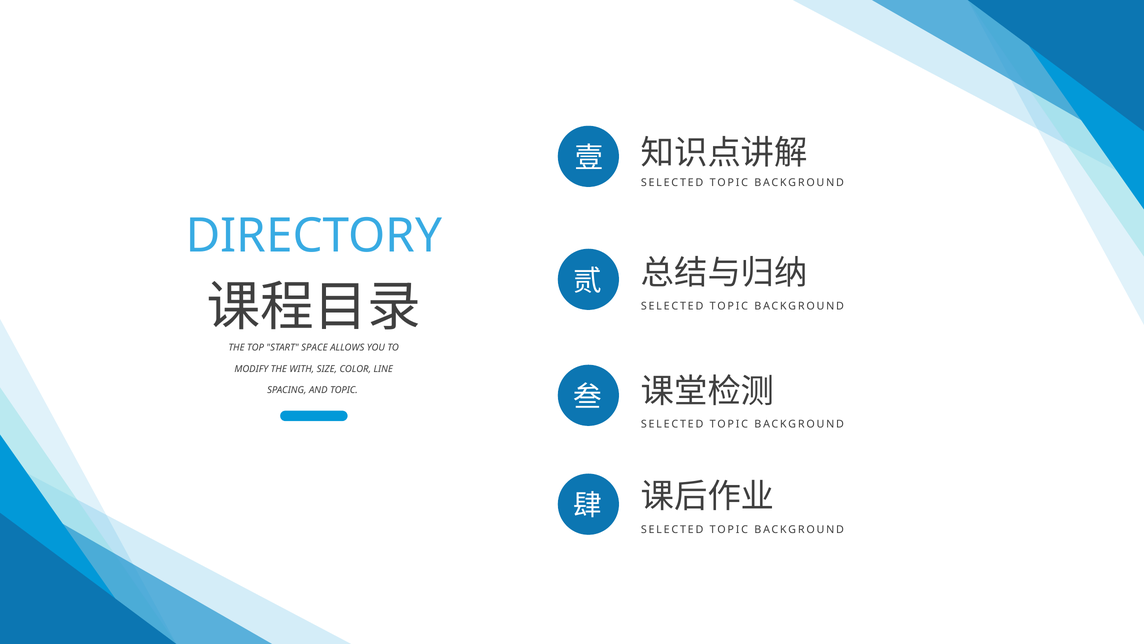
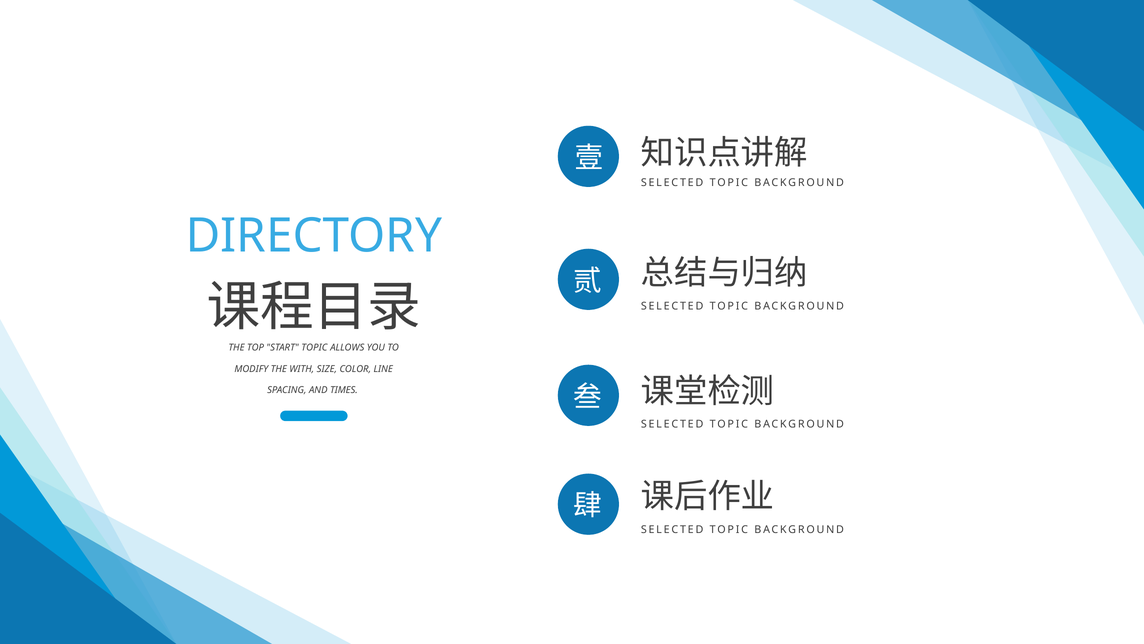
START SPACE: SPACE -> TOPIC
AND TOPIC: TOPIC -> TIMES
